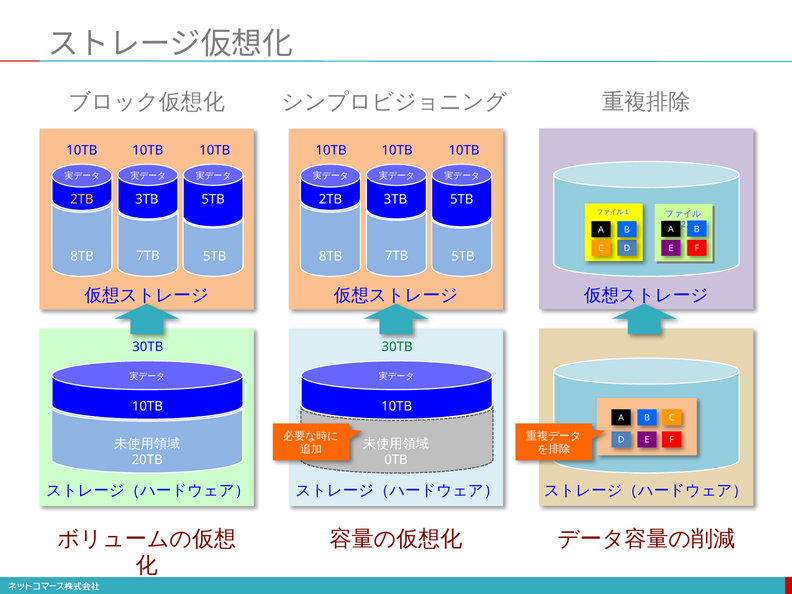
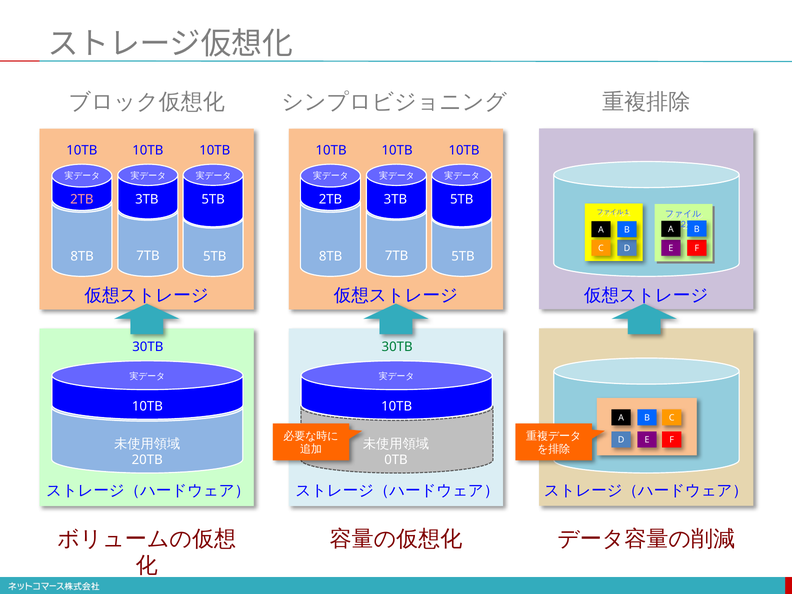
2TB at (82, 199) colour: yellow -> pink
